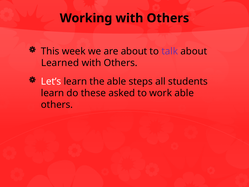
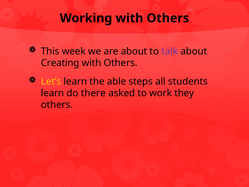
Learned: Learned -> Creating
Let’s colour: white -> yellow
these: these -> there
work able: able -> they
